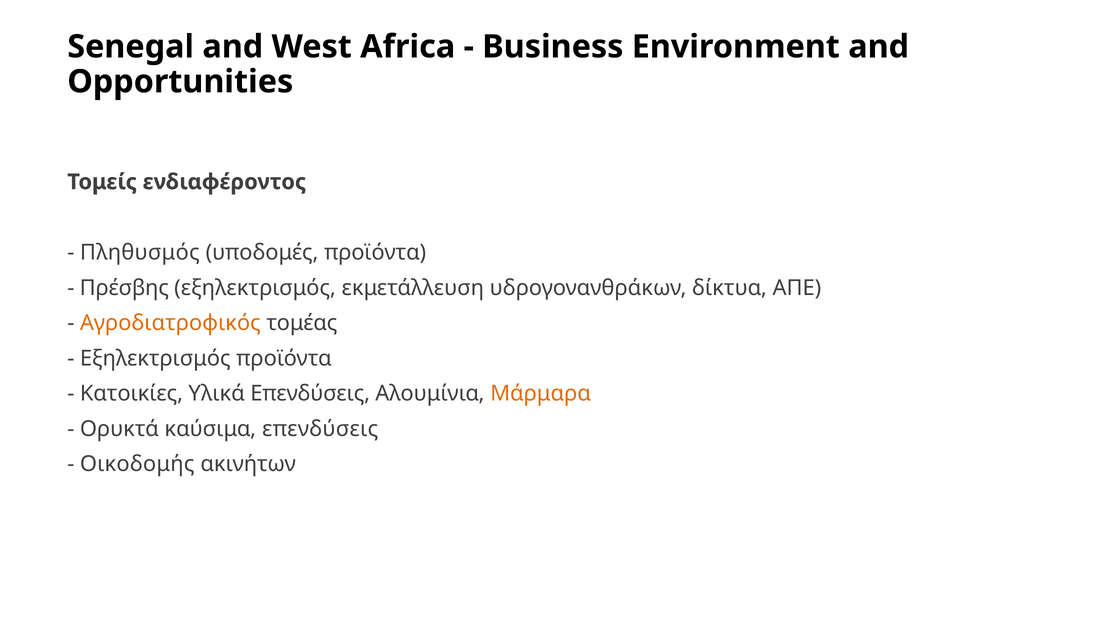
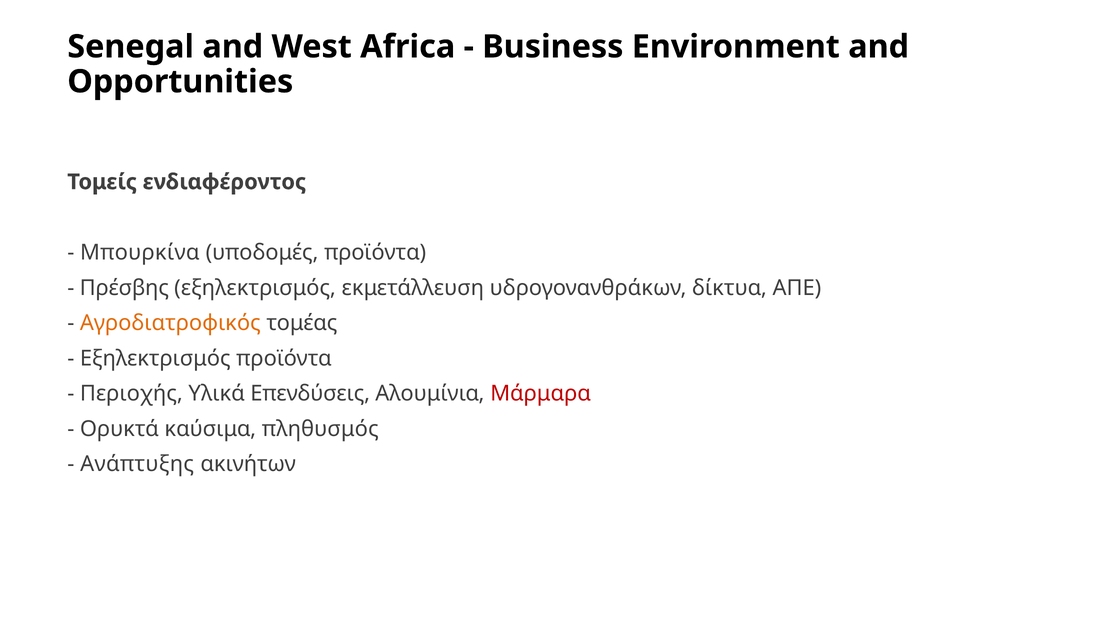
Πληθυσμός: Πληθυσμός -> Μπουρκίνα
Κατοικίες: Κατοικίες -> Περιοχής
Μάρμαρα colour: orange -> red
καύσιμα επενδύσεις: επενδύσεις -> πληθυσμός
Οικοδομής: Οικοδομής -> Ανάπτυξης
